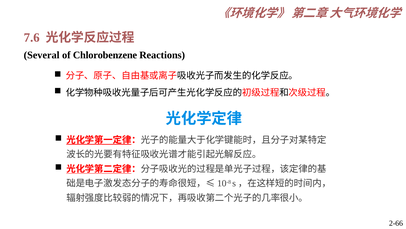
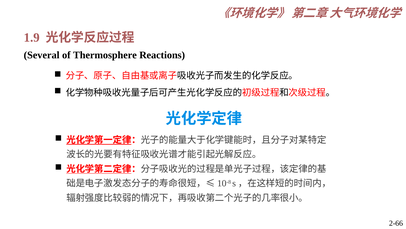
7.6: 7.6 -> 1.9
Chlorobenzene: Chlorobenzene -> Thermosphere
